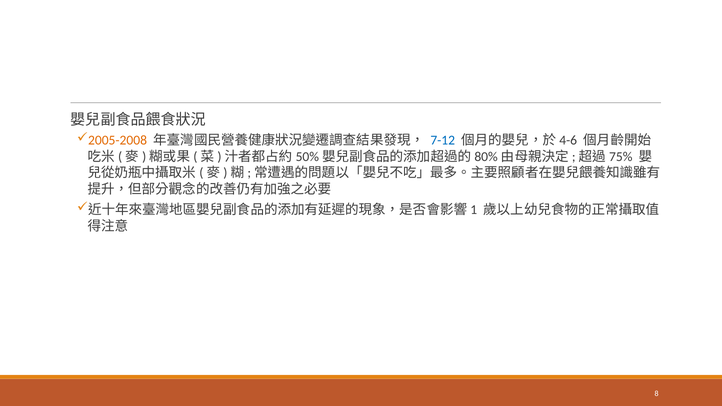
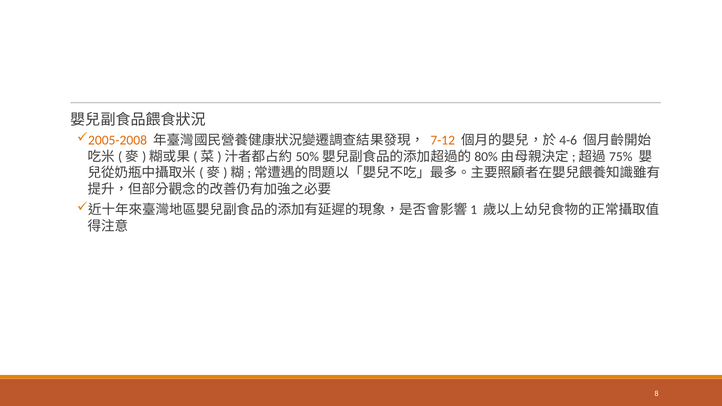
7-12 colour: blue -> orange
